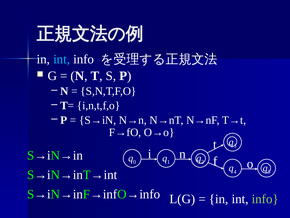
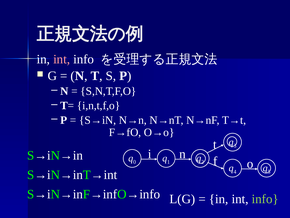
int at (62, 59) colour: light blue -> pink
